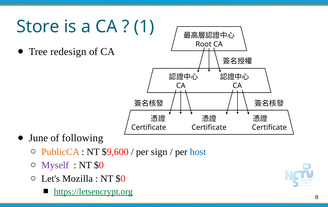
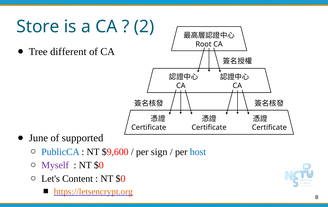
1: 1 -> 2
redesign: redesign -> different
following: following -> supported
PublicCA colour: orange -> blue
Mozilla: Mozilla -> Content
https://letsencrypt.org colour: green -> orange
